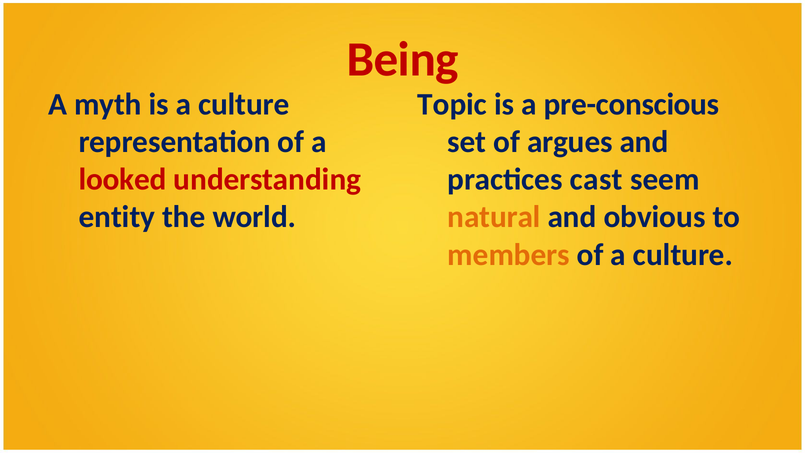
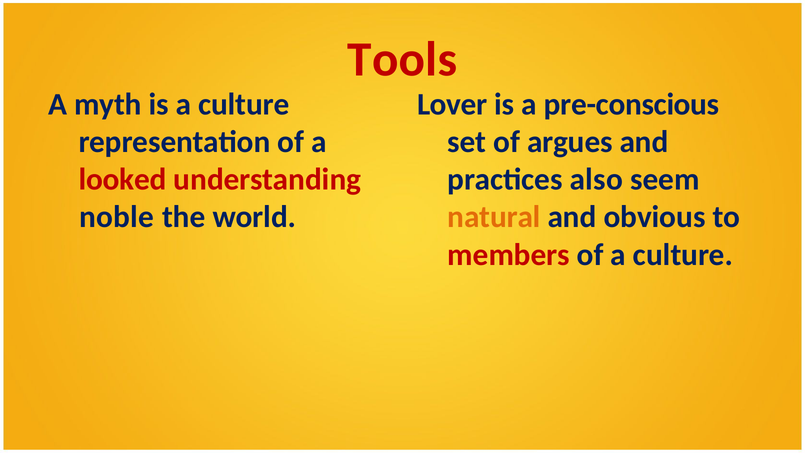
Being: Being -> Tools
Topic: Topic -> Lover
cast: cast -> also
entity: entity -> noble
members colour: orange -> red
